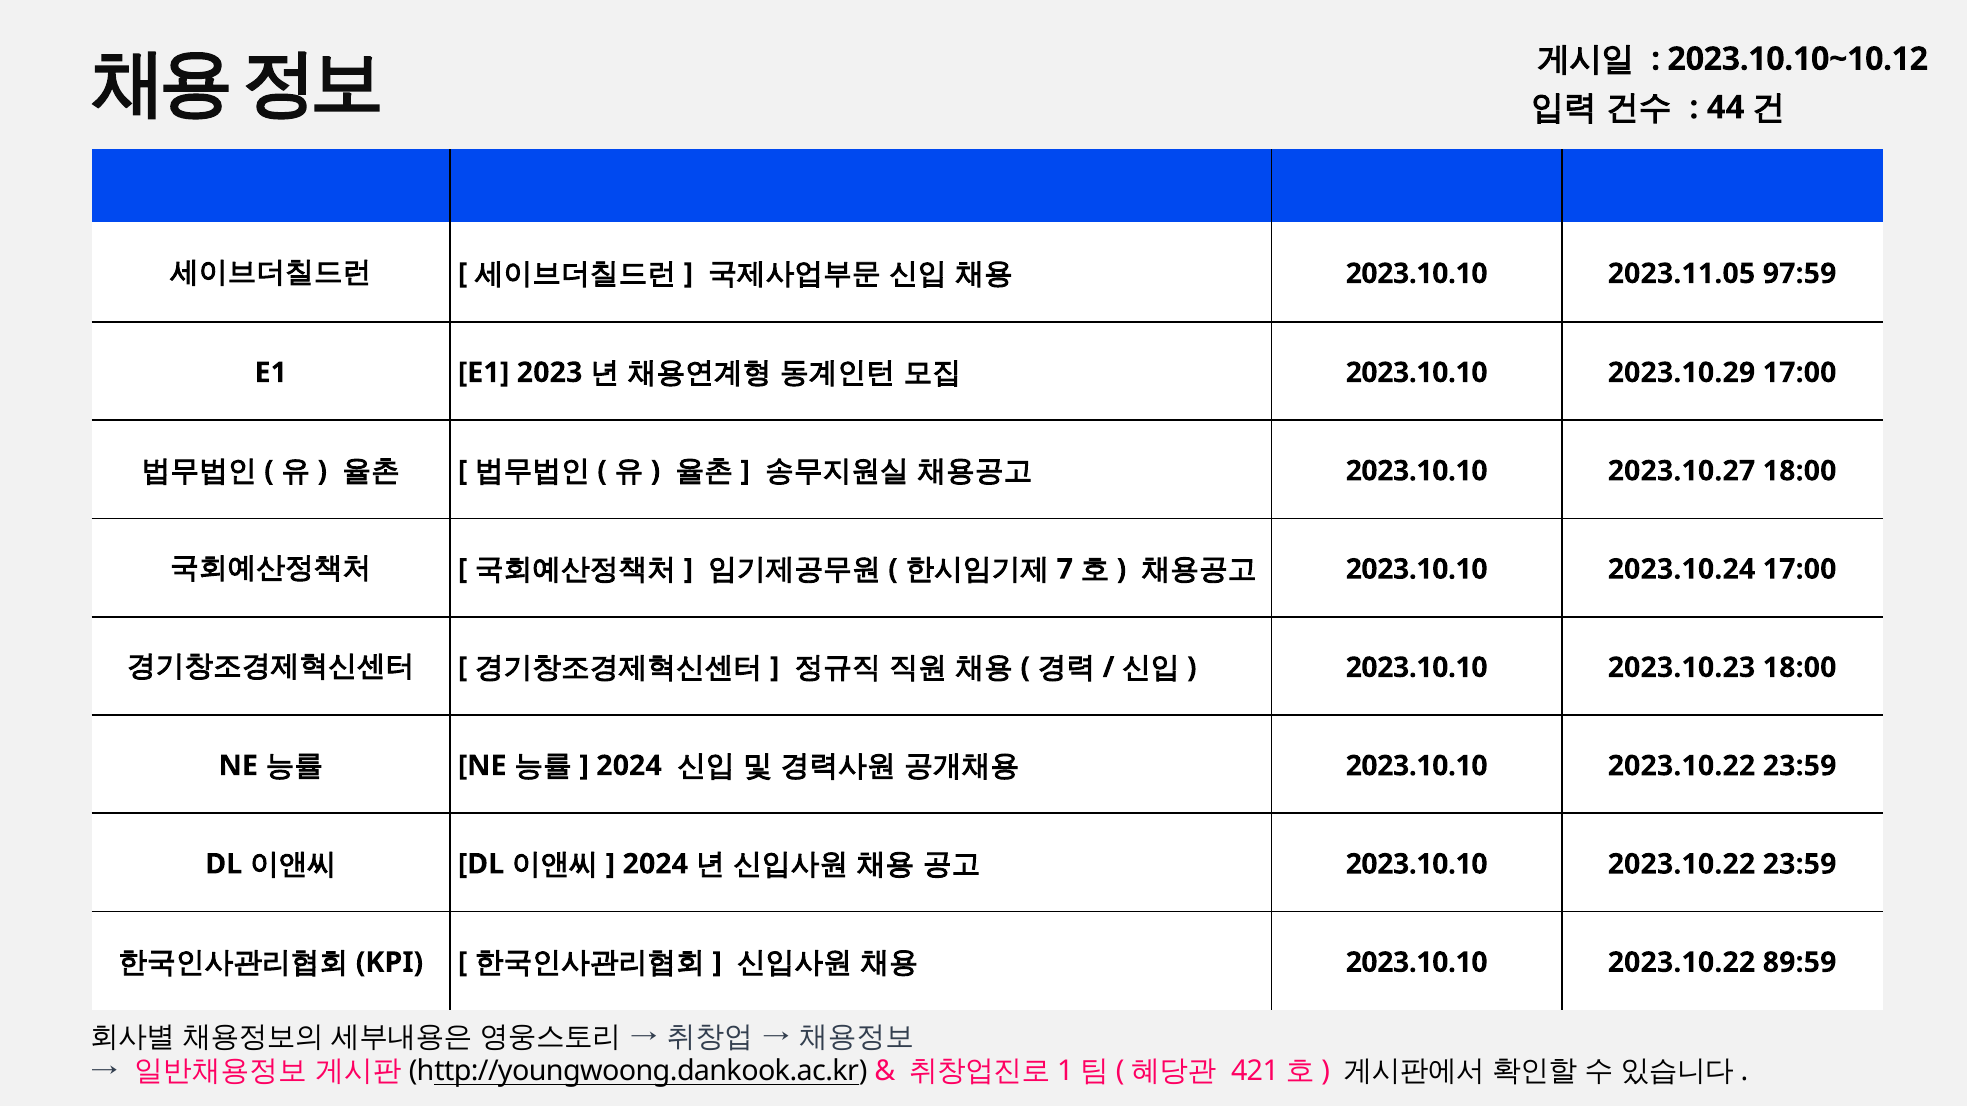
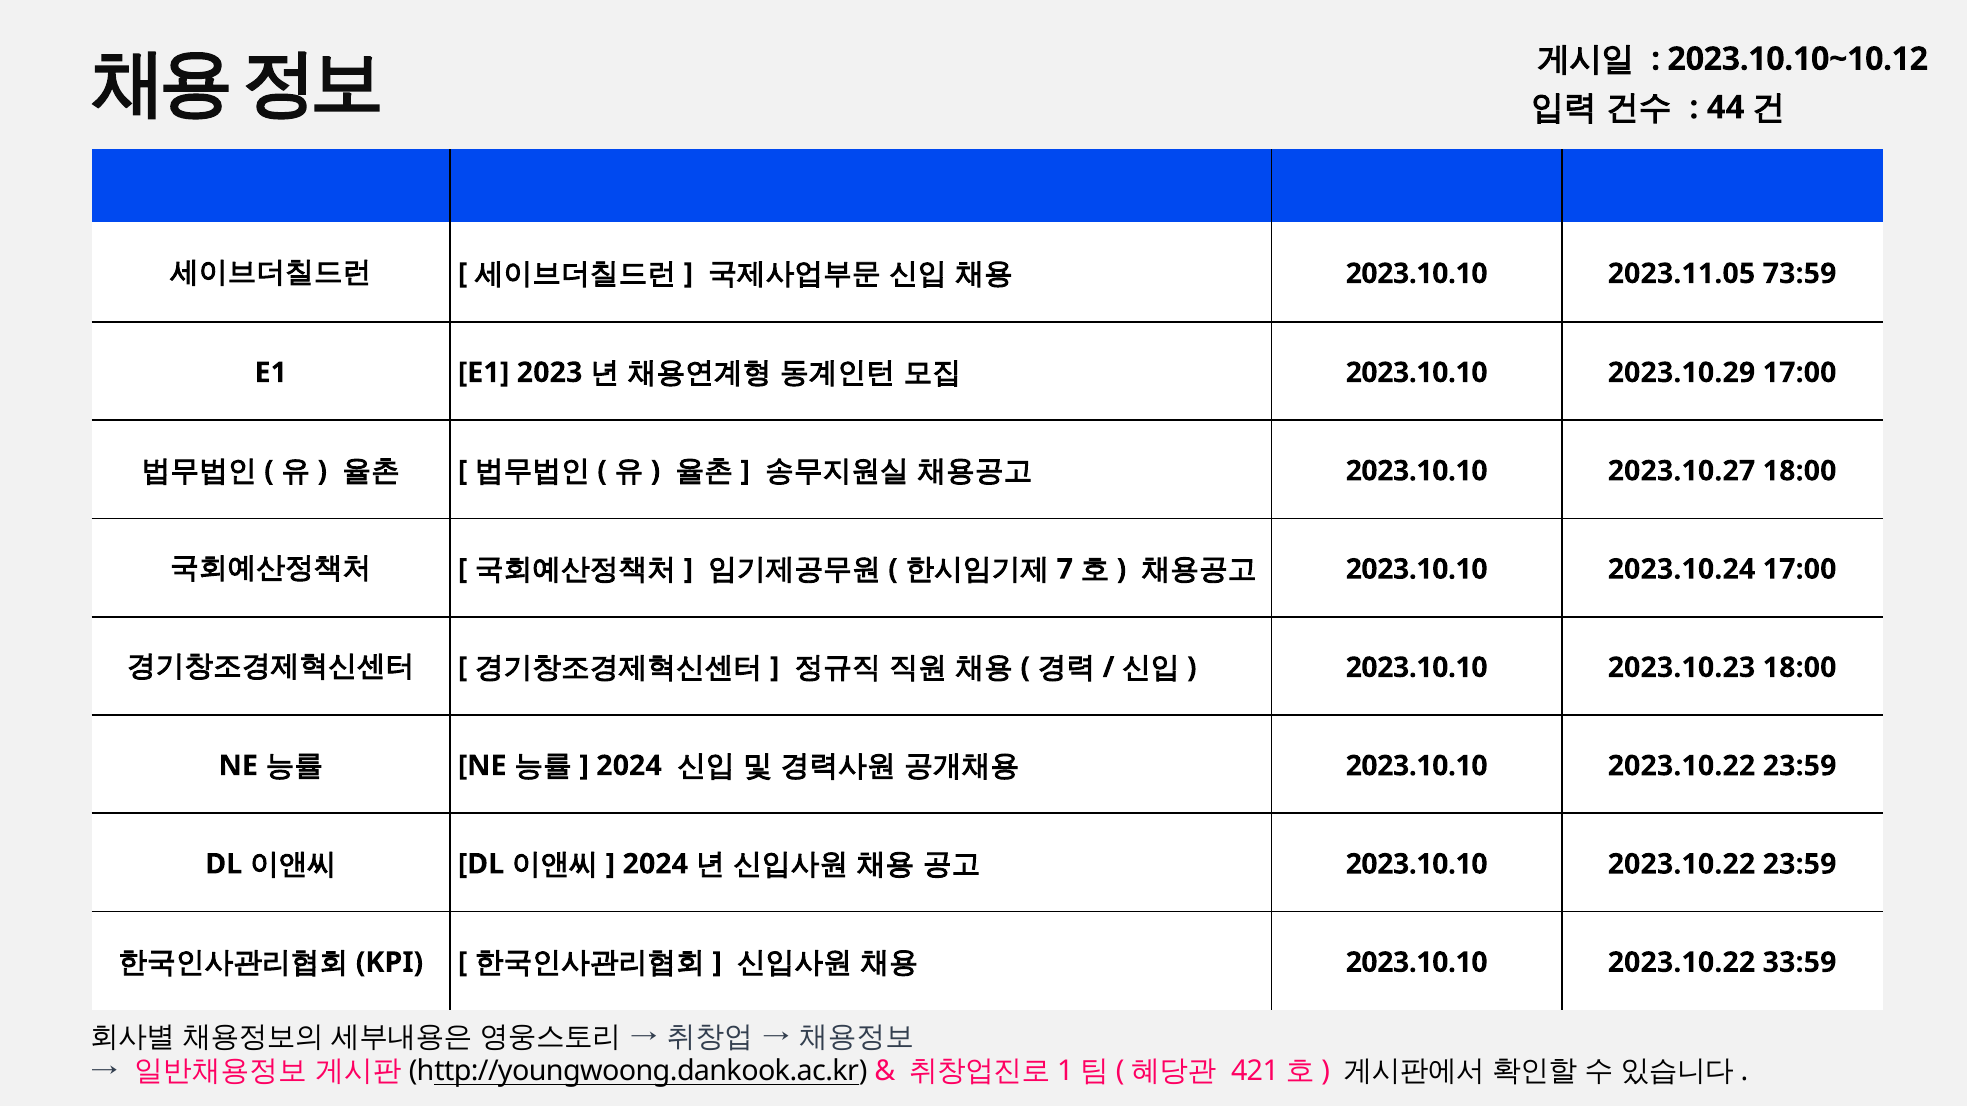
97:59: 97:59 -> 73:59
89:59: 89:59 -> 33:59
